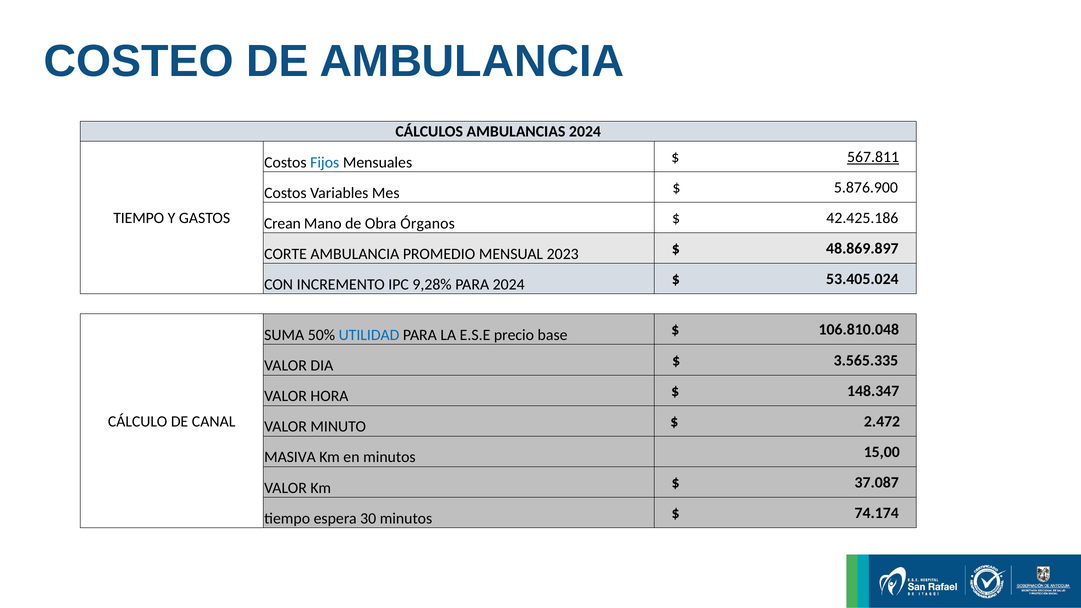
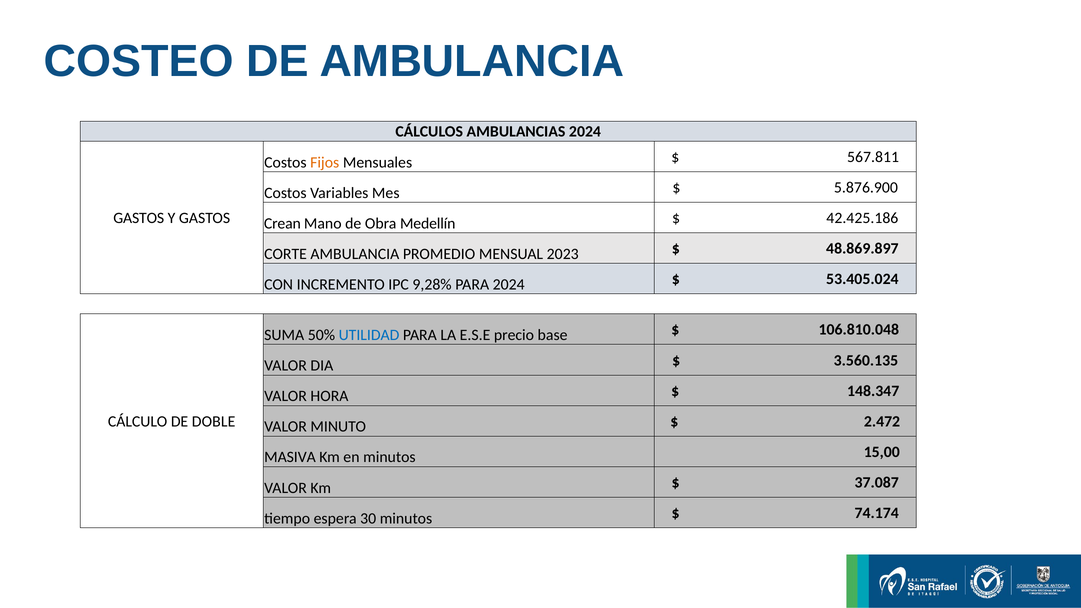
Fijos colour: blue -> orange
567.811 underline: present -> none
TIEMPO at (139, 218): TIEMPO -> GASTOS
Órganos: Órganos -> Medellín
3.565.335: 3.565.335 -> 3.560.135
CANAL: CANAL -> DOBLE
